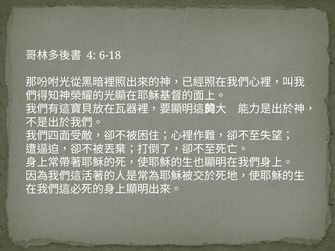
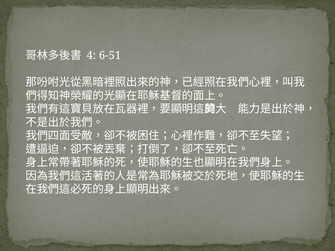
6-18: 6-18 -> 6-51
